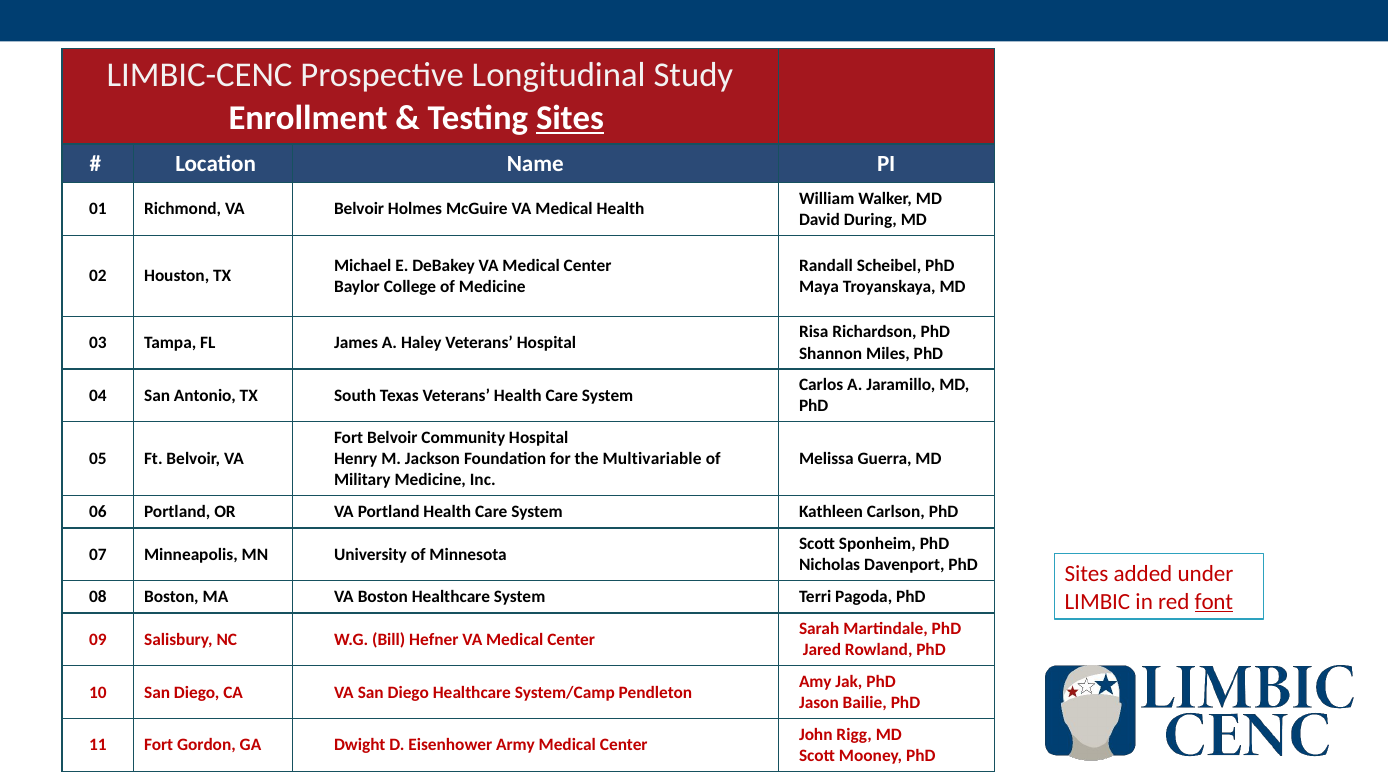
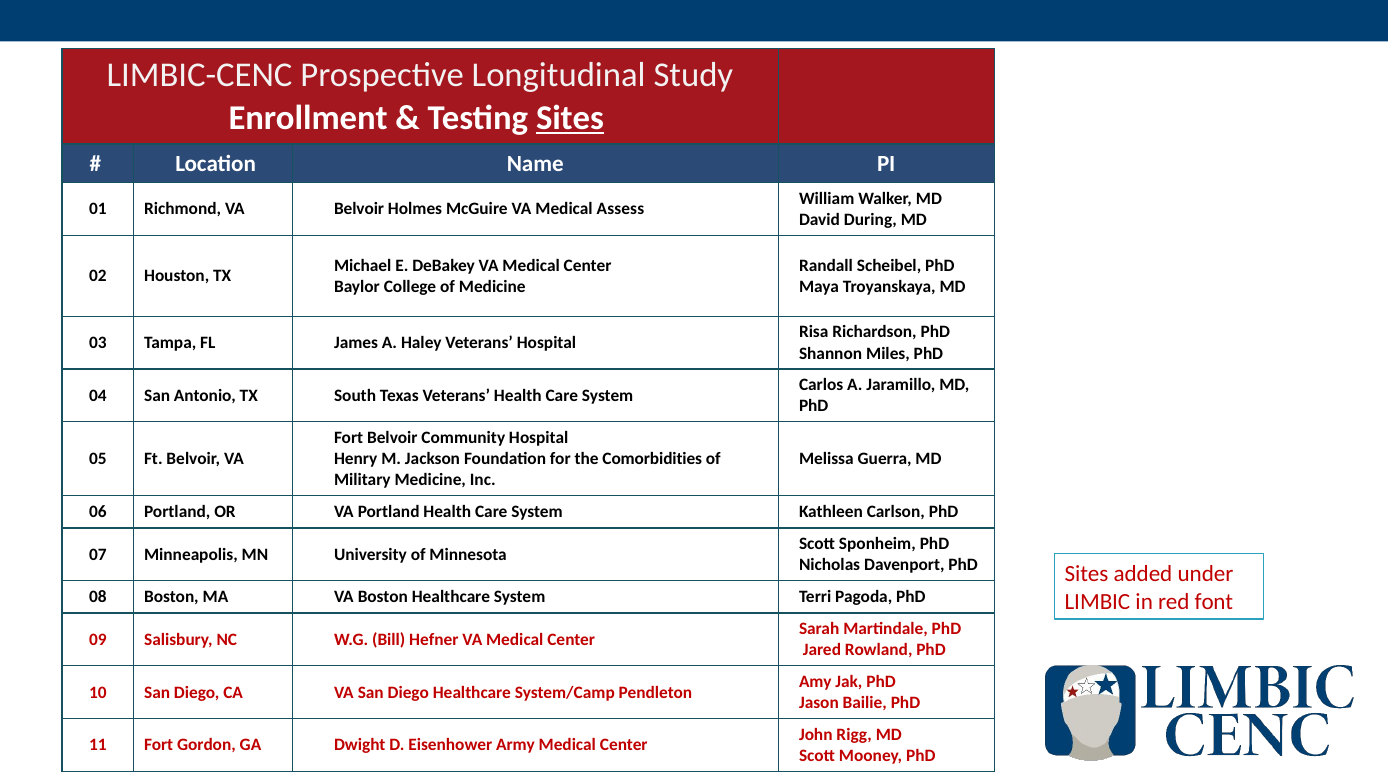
Medical Health: Health -> Assess
Multivariable: Multivariable -> Comorbidities
font underline: present -> none
